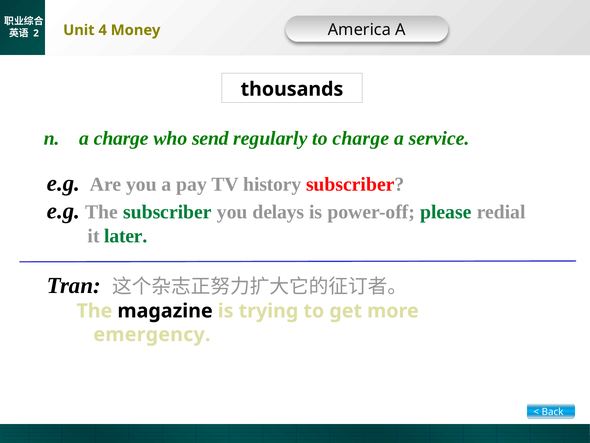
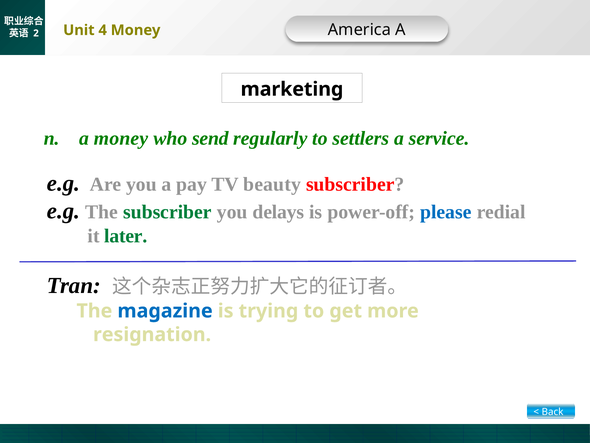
thousands: thousands -> marketing
a charge: charge -> money
to charge: charge -> settlers
history: history -> beauty
please colour: green -> blue
magazine colour: black -> blue
emergency: emergency -> resignation
